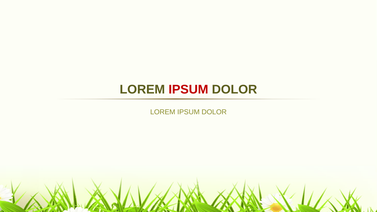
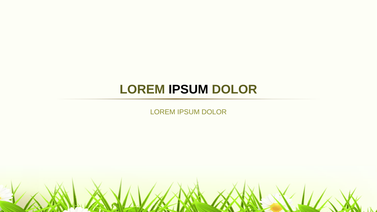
IPSUM at (188, 90) colour: red -> black
